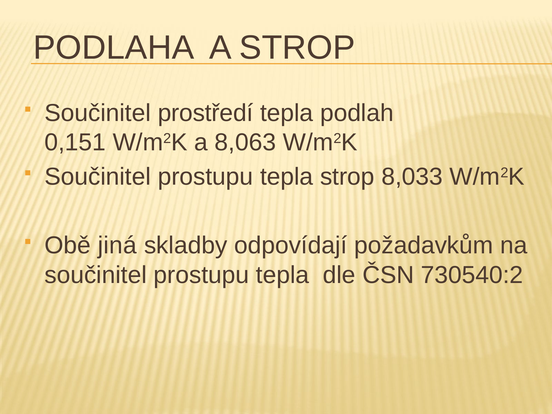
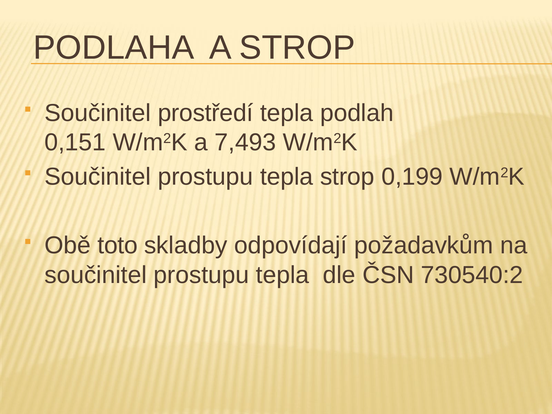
8,063: 8,063 -> 7,493
8,033: 8,033 -> 0,199
jiná: jiná -> toto
